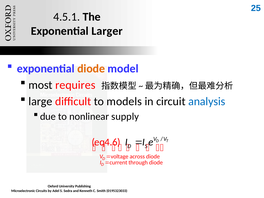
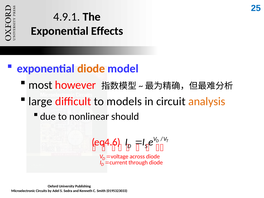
4.5.1: 4.5.1 -> 4.9.1
Larger: Larger -> Effects
requires: requires -> however
analysis colour: blue -> orange
supply: supply -> should
